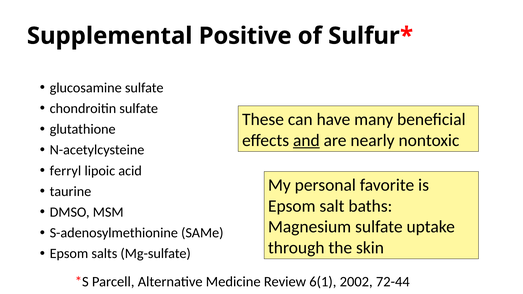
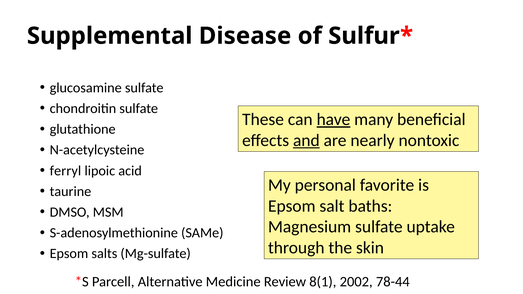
Positive: Positive -> Disease
have underline: none -> present
6(1: 6(1 -> 8(1
72-44: 72-44 -> 78-44
